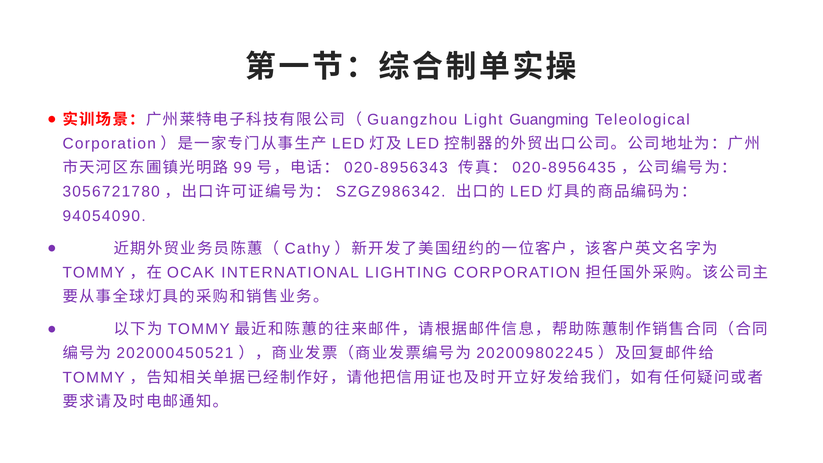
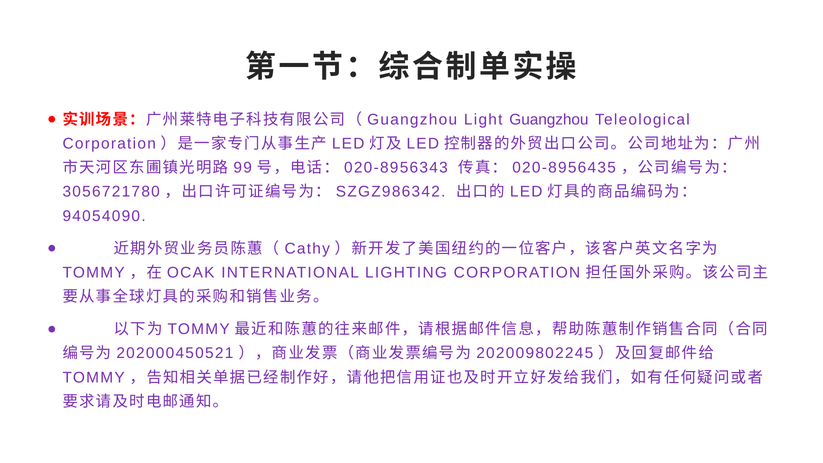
Light Guangming: Guangming -> Guangzhou
